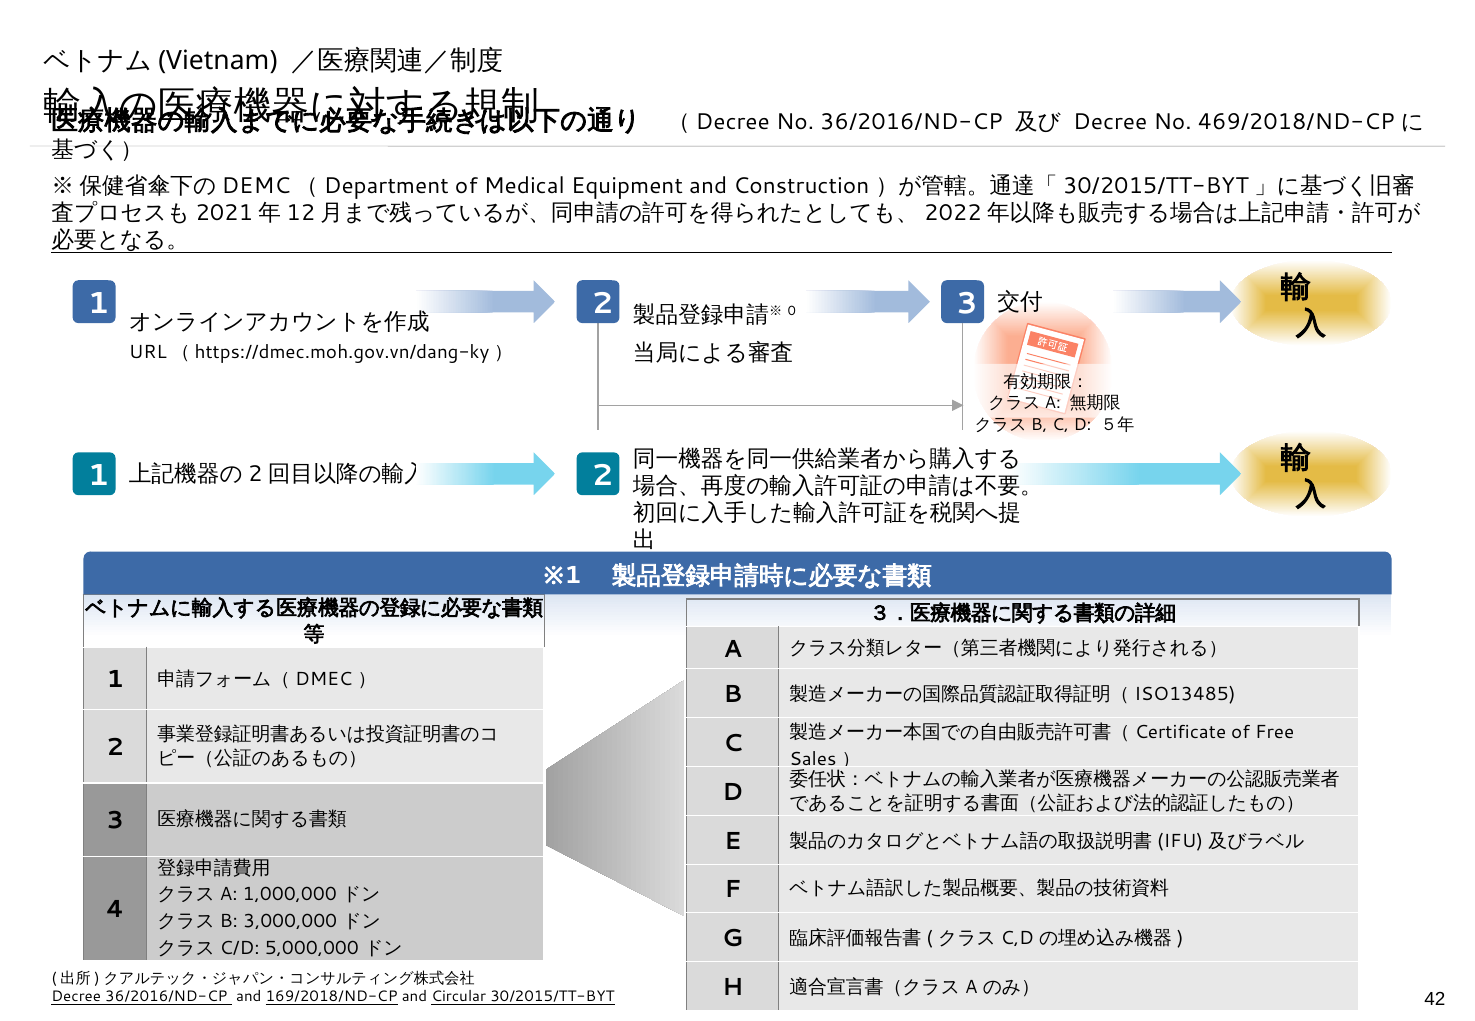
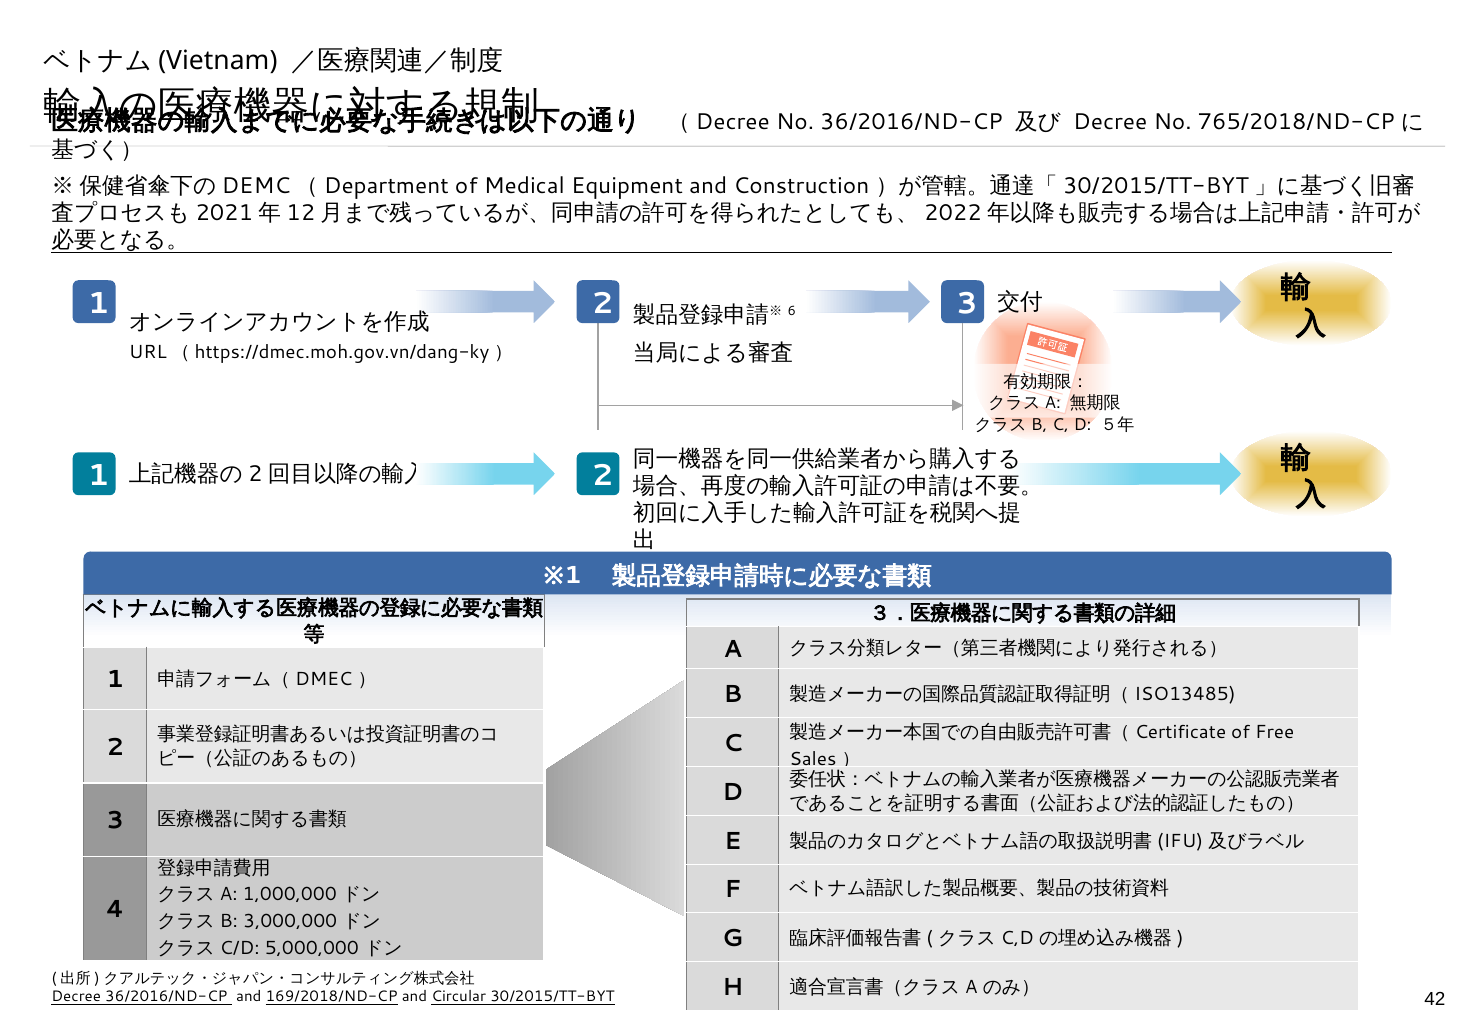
469/2018/ND-CP: 469/2018/ND-CP -> 765/2018/ND-CP
0: 0 -> 6
